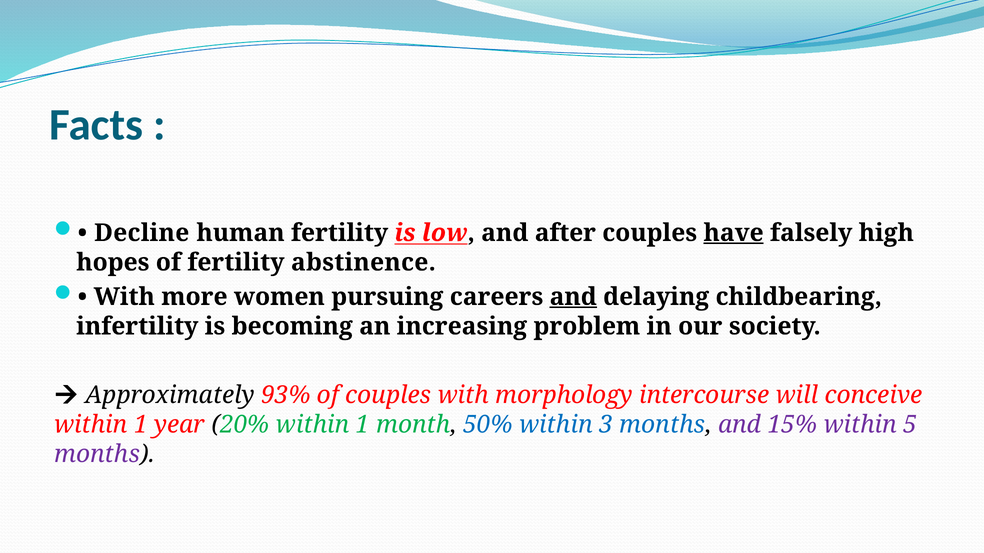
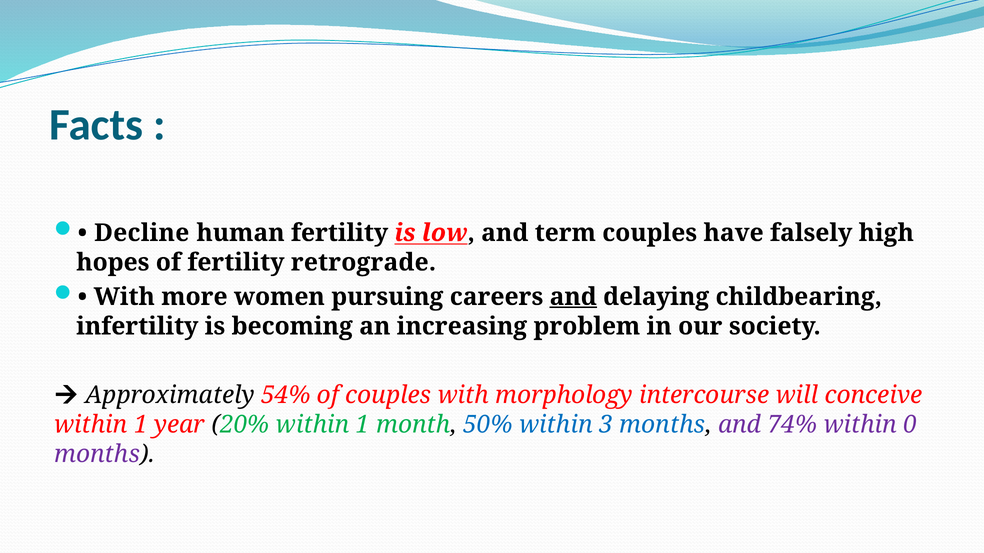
after: after -> term
have underline: present -> none
abstinence: abstinence -> retrograde
93%: 93% -> 54%
15%: 15% -> 74%
5: 5 -> 0
